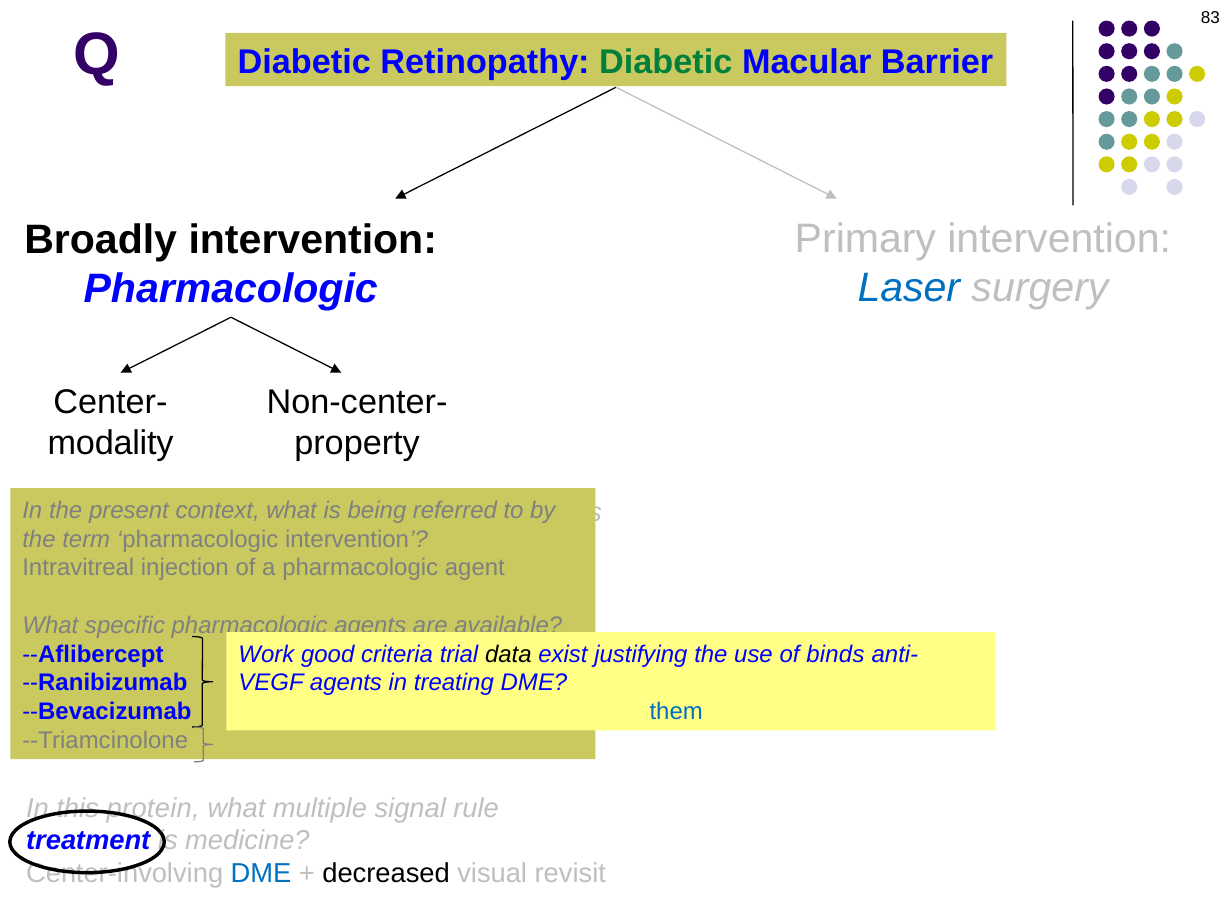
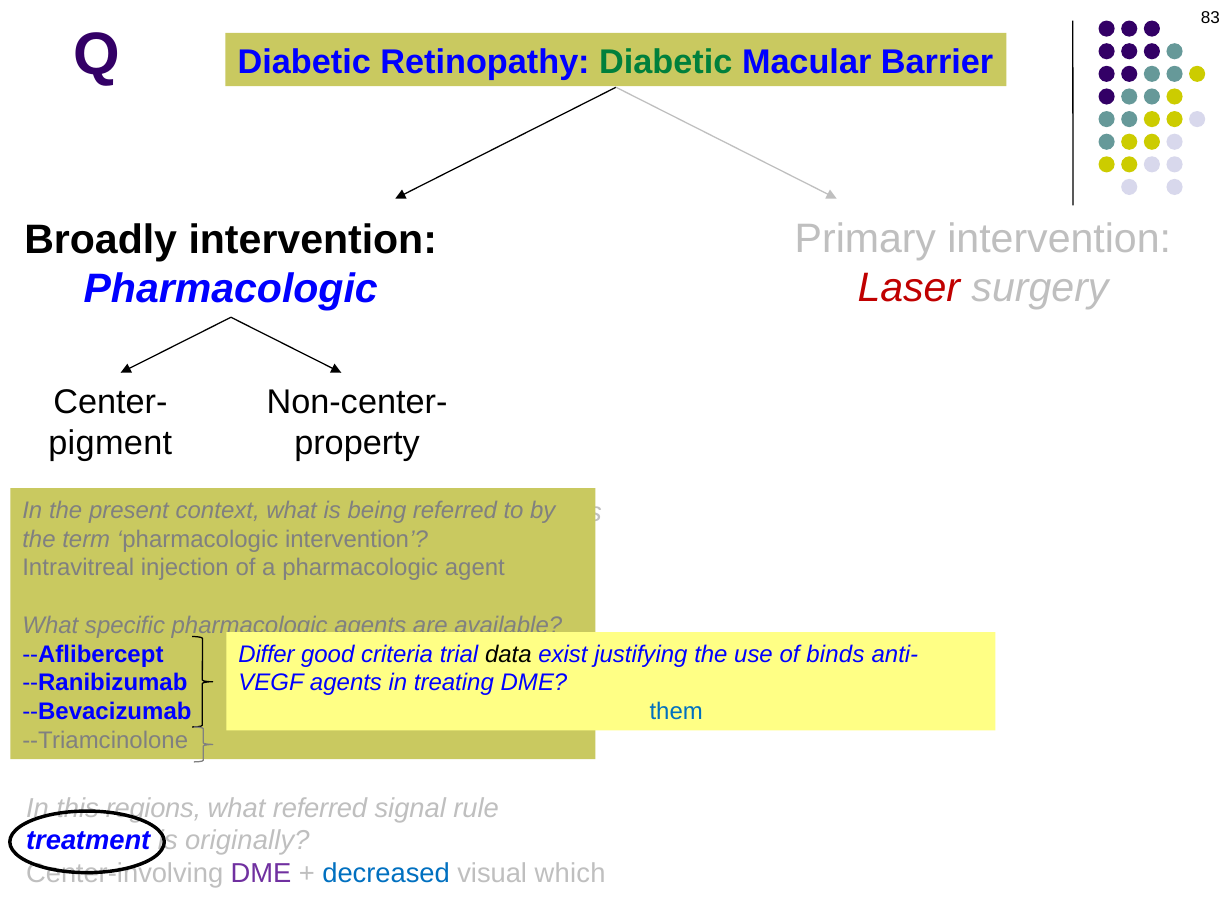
Laser colour: blue -> red
modality: modality -> pigment
Work: Work -> Differ
protein: protein -> regions
what multiple: multiple -> referred
medicine: medicine -> originally
DME at (261, 874) colour: blue -> purple
decreased colour: black -> blue
visual revisit: revisit -> which
